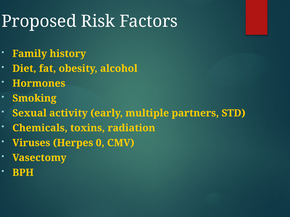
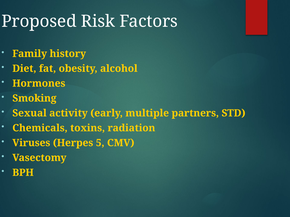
0: 0 -> 5
